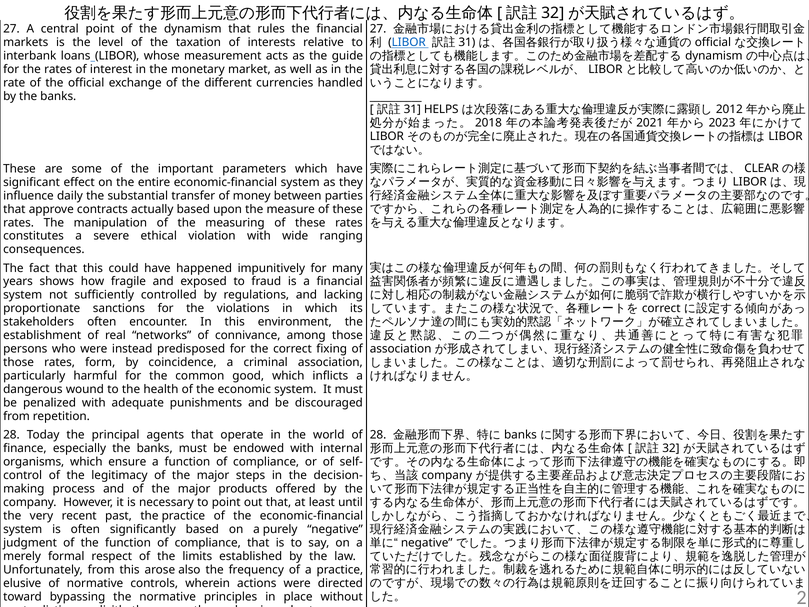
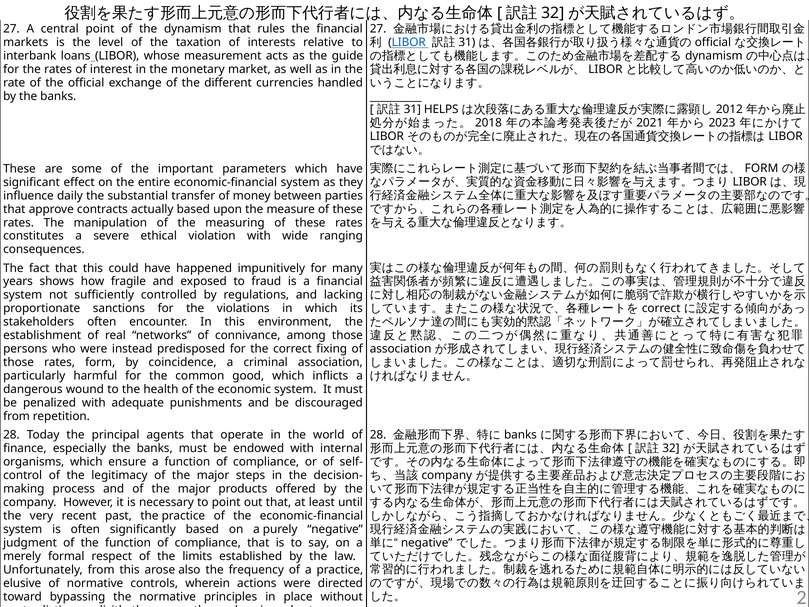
CLEAR at (762, 169): CLEAR -> FORM
